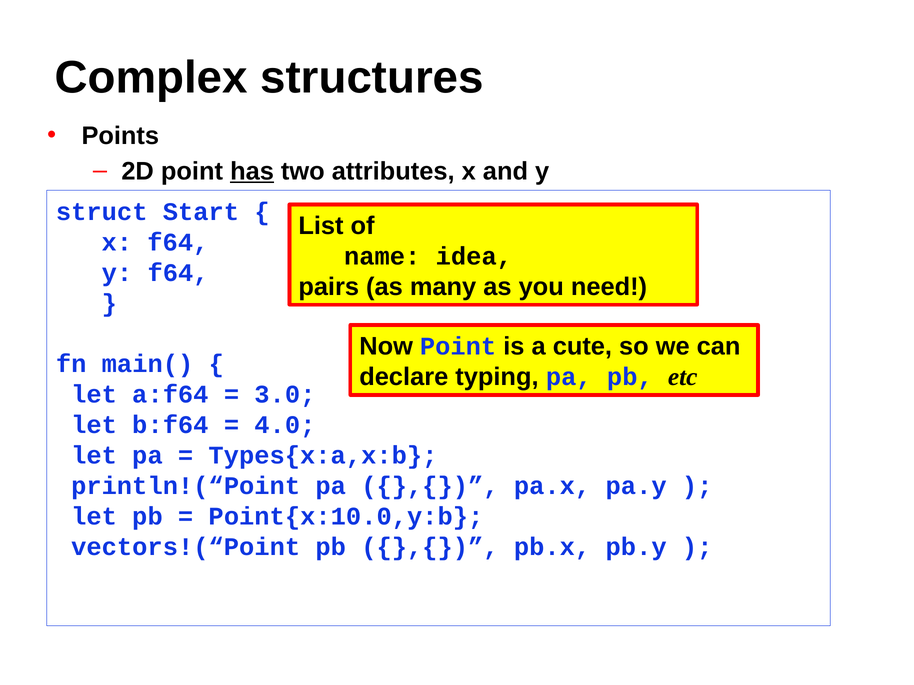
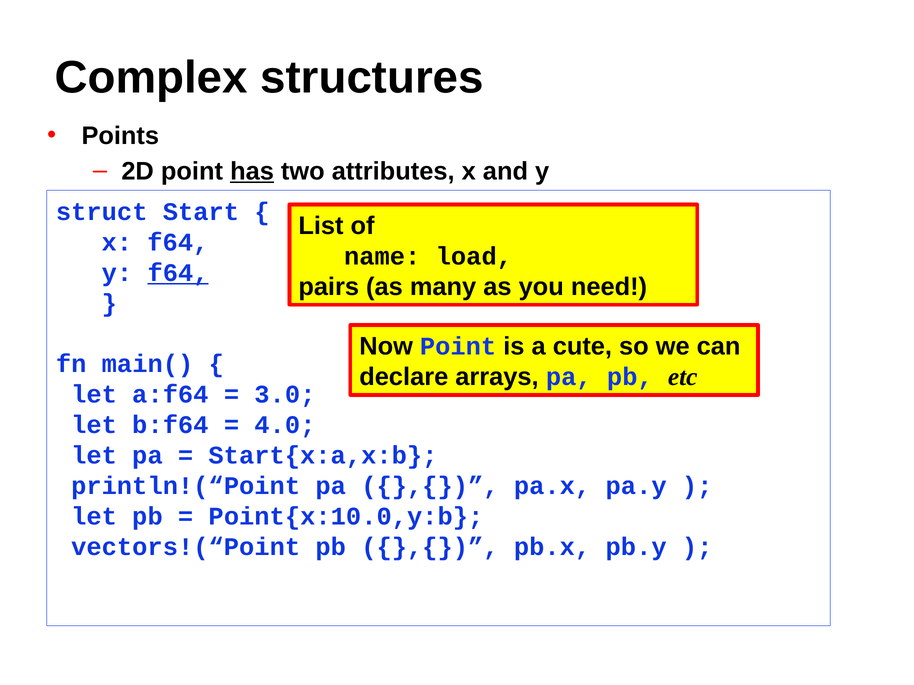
idea: idea -> load
f64 at (178, 273) underline: none -> present
typing: typing -> arrays
Types{x:a,x:b: Types{x:a,x:b -> Start{x:a,x:b
